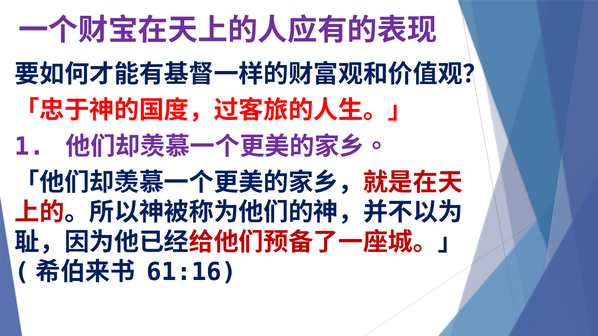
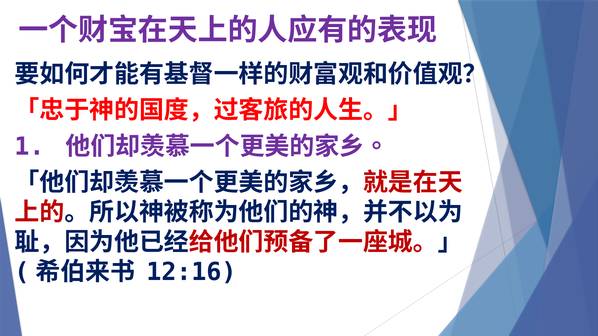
61:16: 61:16 -> 12:16
